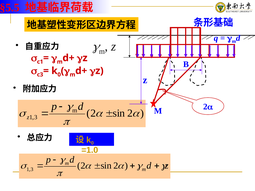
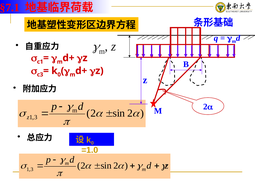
§5.5: §5.5 -> §7.1
